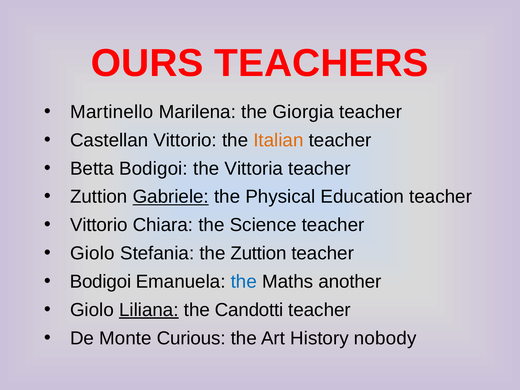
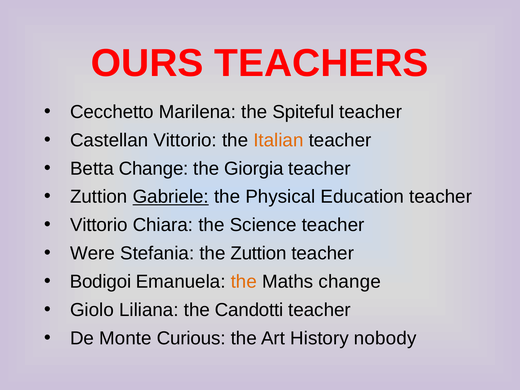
Martinello: Martinello -> Cecchetto
Giorgia: Giorgia -> Spiteful
Betta Bodigoi: Bodigoi -> Change
Vittoria: Vittoria -> Giorgia
Giolo at (92, 253): Giolo -> Were
the at (244, 282) colour: blue -> orange
Maths another: another -> change
Liliana underline: present -> none
